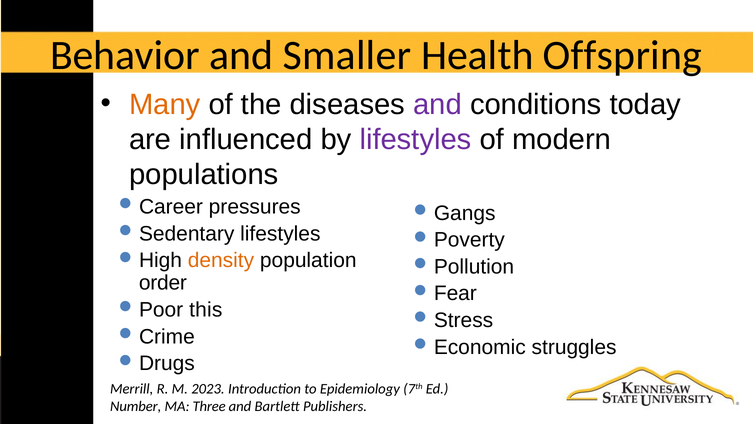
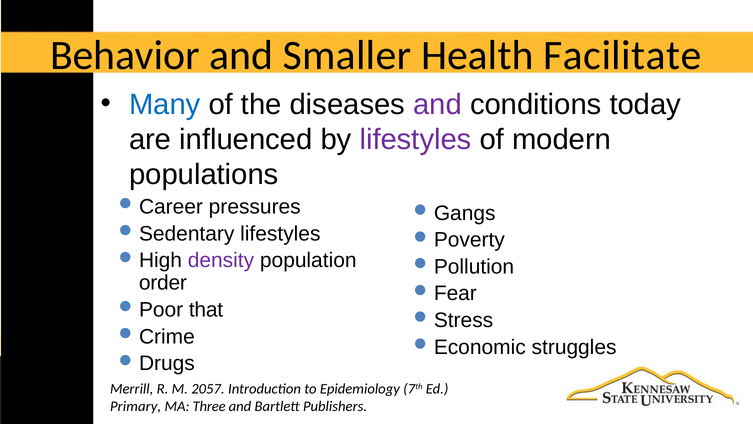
Offspring: Offspring -> Facilitate
Many colour: orange -> blue
density colour: orange -> purple
this: this -> that
2023: 2023 -> 2057
Number: Number -> Primary
